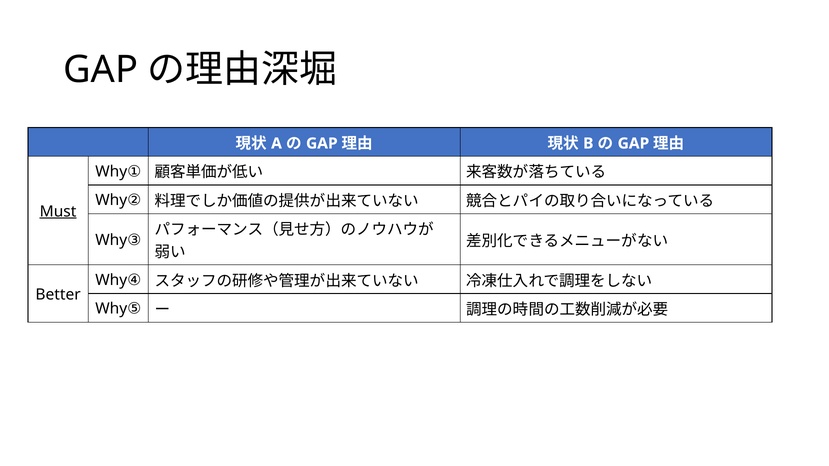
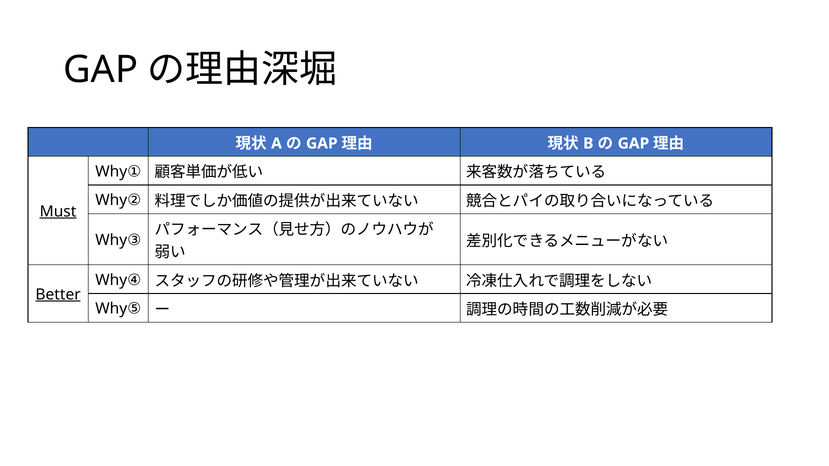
Better underline: none -> present
